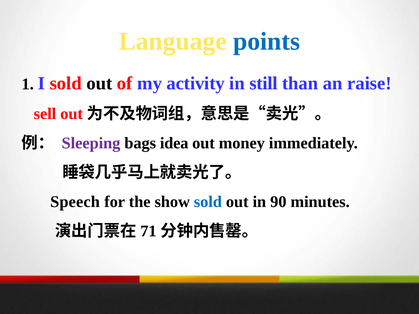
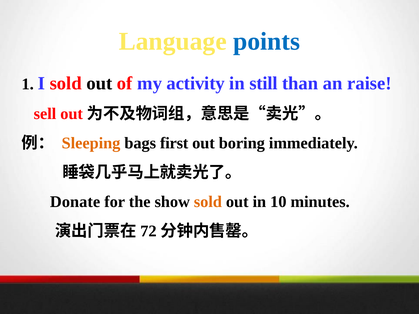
Sleeping colour: purple -> orange
idea: idea -> first
money: money -> boring
Speech: Speech -> Donate
sold at (208, 202) colour: blue -> orange
90: 90 -> 10
71: 71 -> 72
